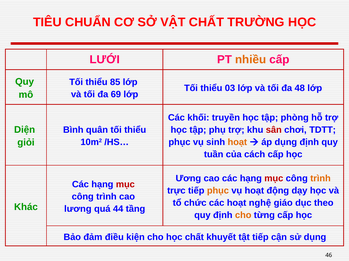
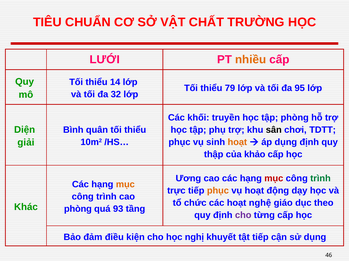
85: 85 -> 14
03: 03 -> 79
48: 48 -> 95
69: 69 -> 32
sân colour: red -> black
giỏi: giỏi -> giải
tuần: tuần -> thập
cách: cách -> khảo
trình at (320, 179) colour: orange -> green
mục at (125, 185) colour: red -> orange
lương at (78, 210): lương -> phòng
44: 44 -> 93
cho at (243, 216) colour: orange -> purple
học chất: chất -> nghị
